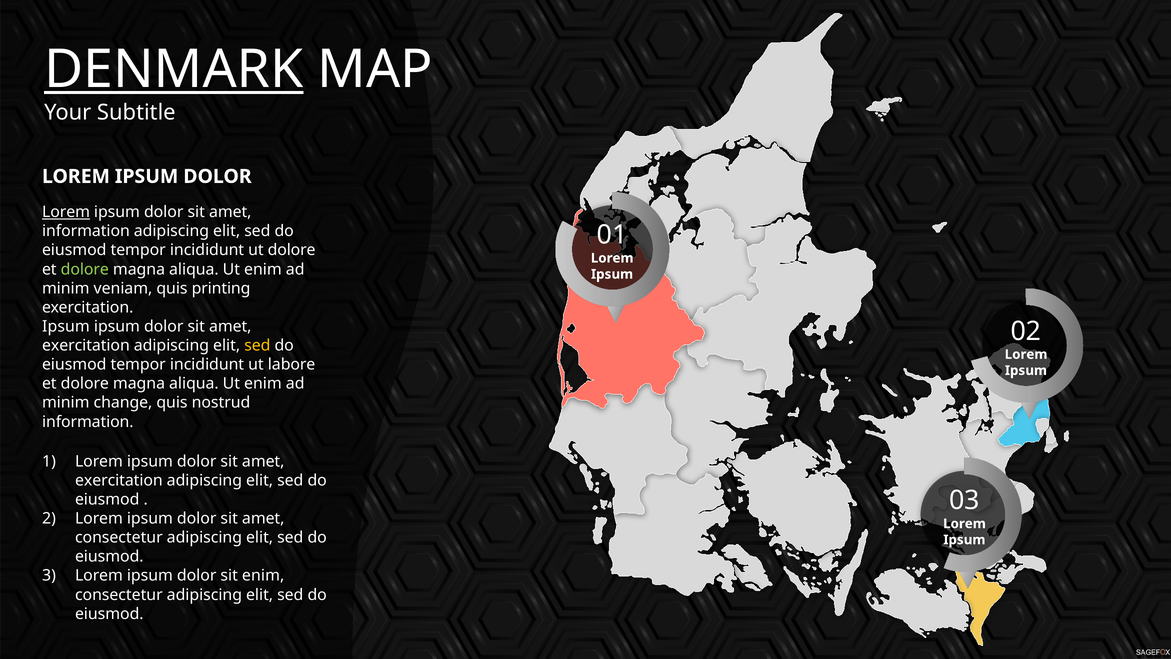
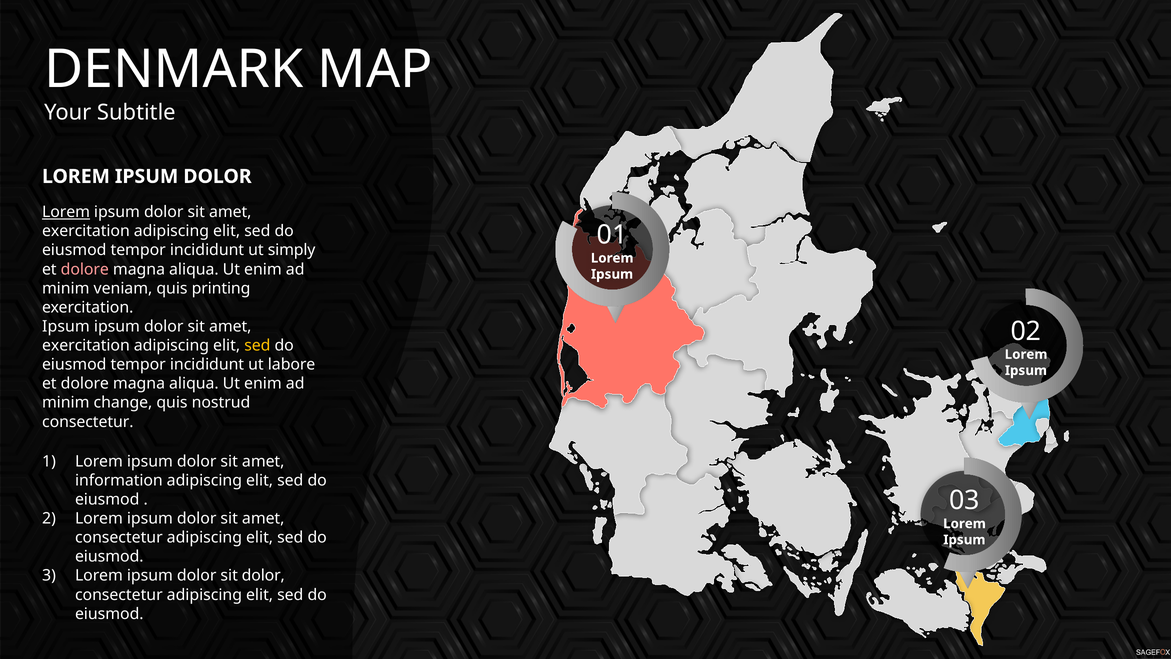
DENMARK underline: present -> none
information at (86, 231): information -> exercitation
ut dolore: dolore -> simply
dolore at (85, 269) colour: light green -> pink
information at (88, 422): information -> consectetur
exercitation at (119, 480): exercitation -> information
sit enim: enim -> dolor
